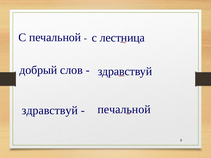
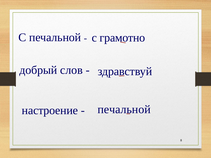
лестница: лестница -> грамотно
здравствуй at (50, 111): здравствуй -> настроение
